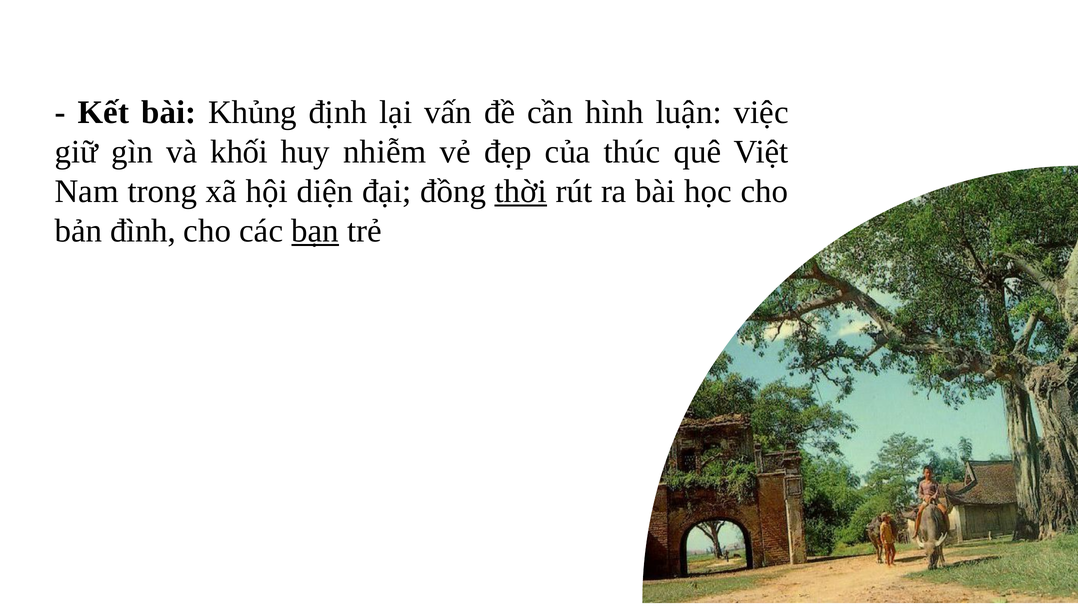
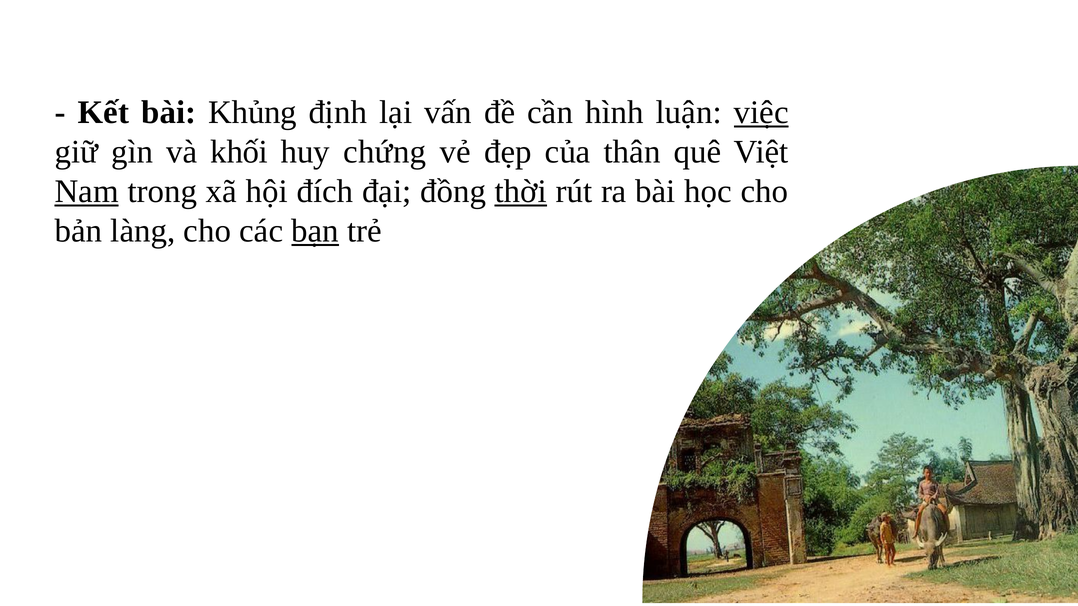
việc underline: none -> present
nhiễm: nhiễm -> chứng
thúc: thúc -> thân
Nam underline: none -> present
diện: diện -> đích
đình: đình -> làng
